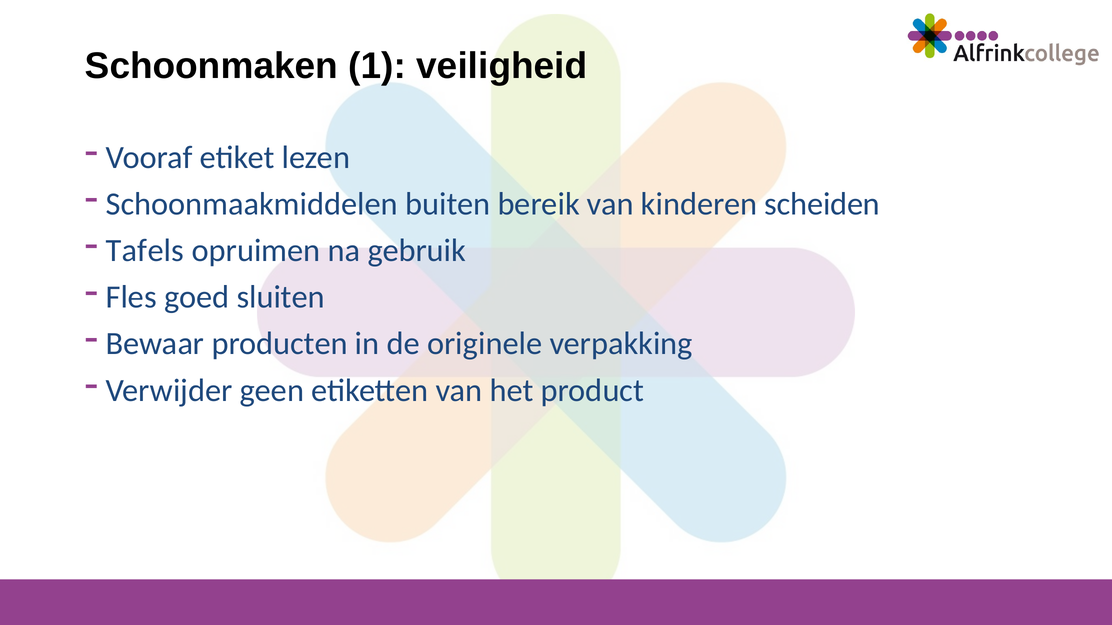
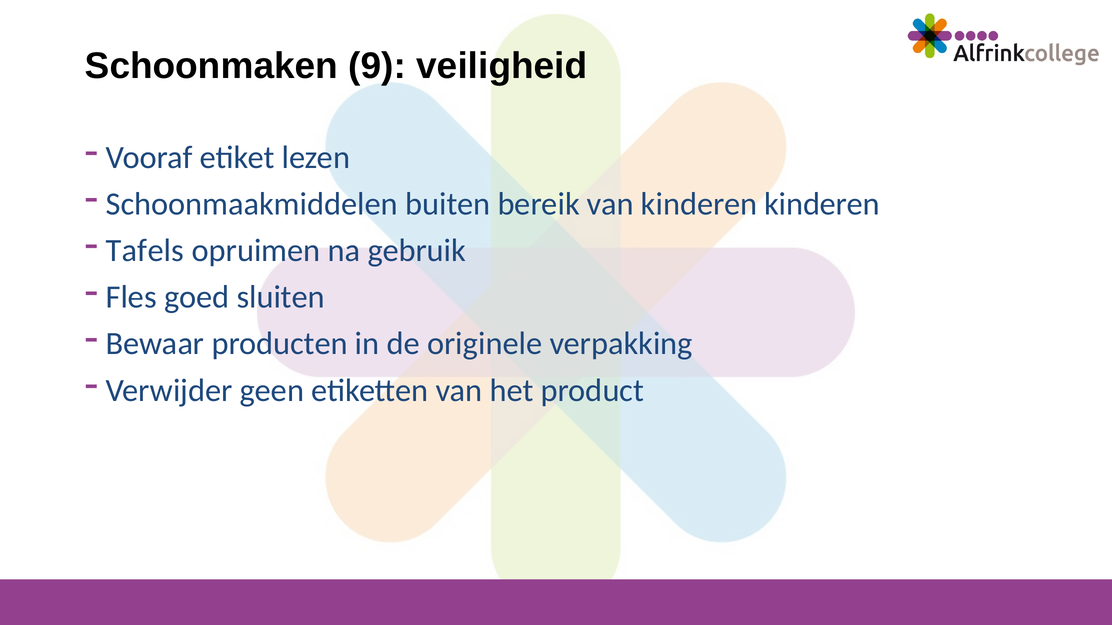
1: 1 -> 9
kinderen scheiden: scheiden -> kinderen
